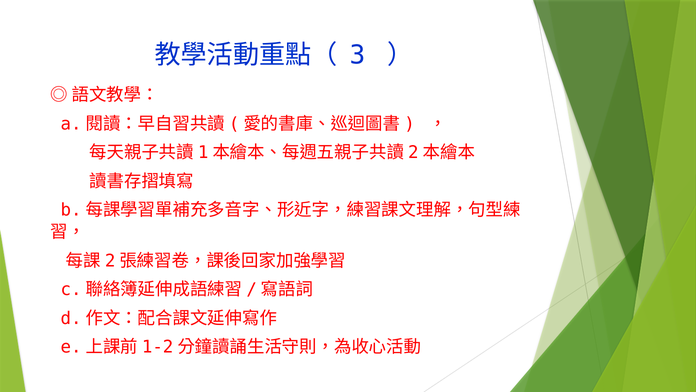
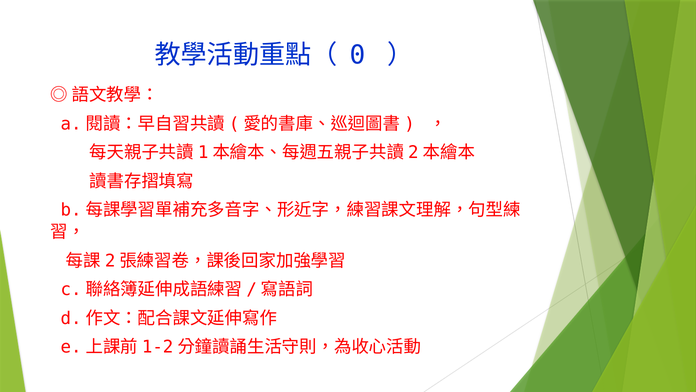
3: 3 -> 0
